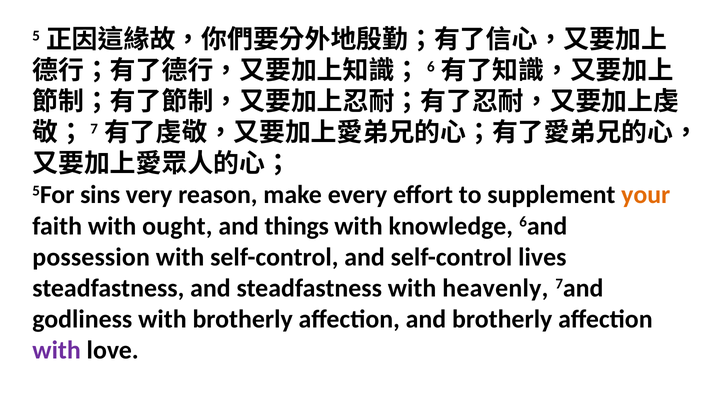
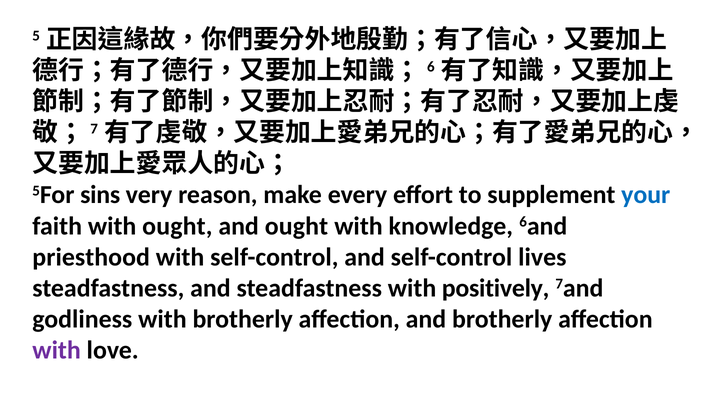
your colour: orange -> blue
and things: things -> ought
possession: possession -> priesthood
heavenly: heavenly -> positively
